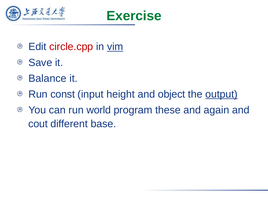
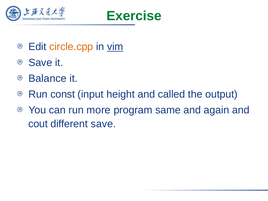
circle.cpp colour: red -> orange
object: object -> called
output underline: present -> none
world: world -> more
these: these -> same
different base: base -> save
